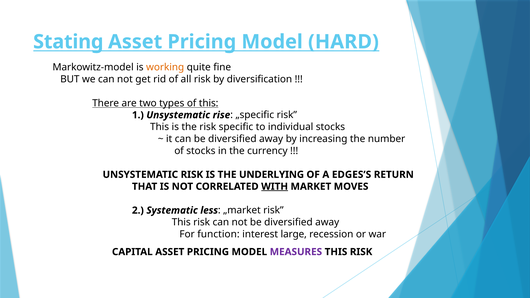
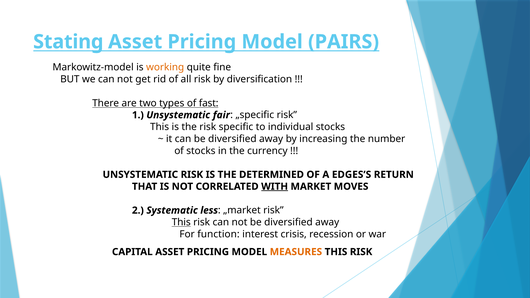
HARD: HARD -> PAIRS
of this: this -> fast
rise: rise -> fair
UNDERLYING: UNDERLYING -> DETERMINED
This at (181, 222) underline: none -> present
large: large -> crisis
MEASURES colour: purple -> orange
